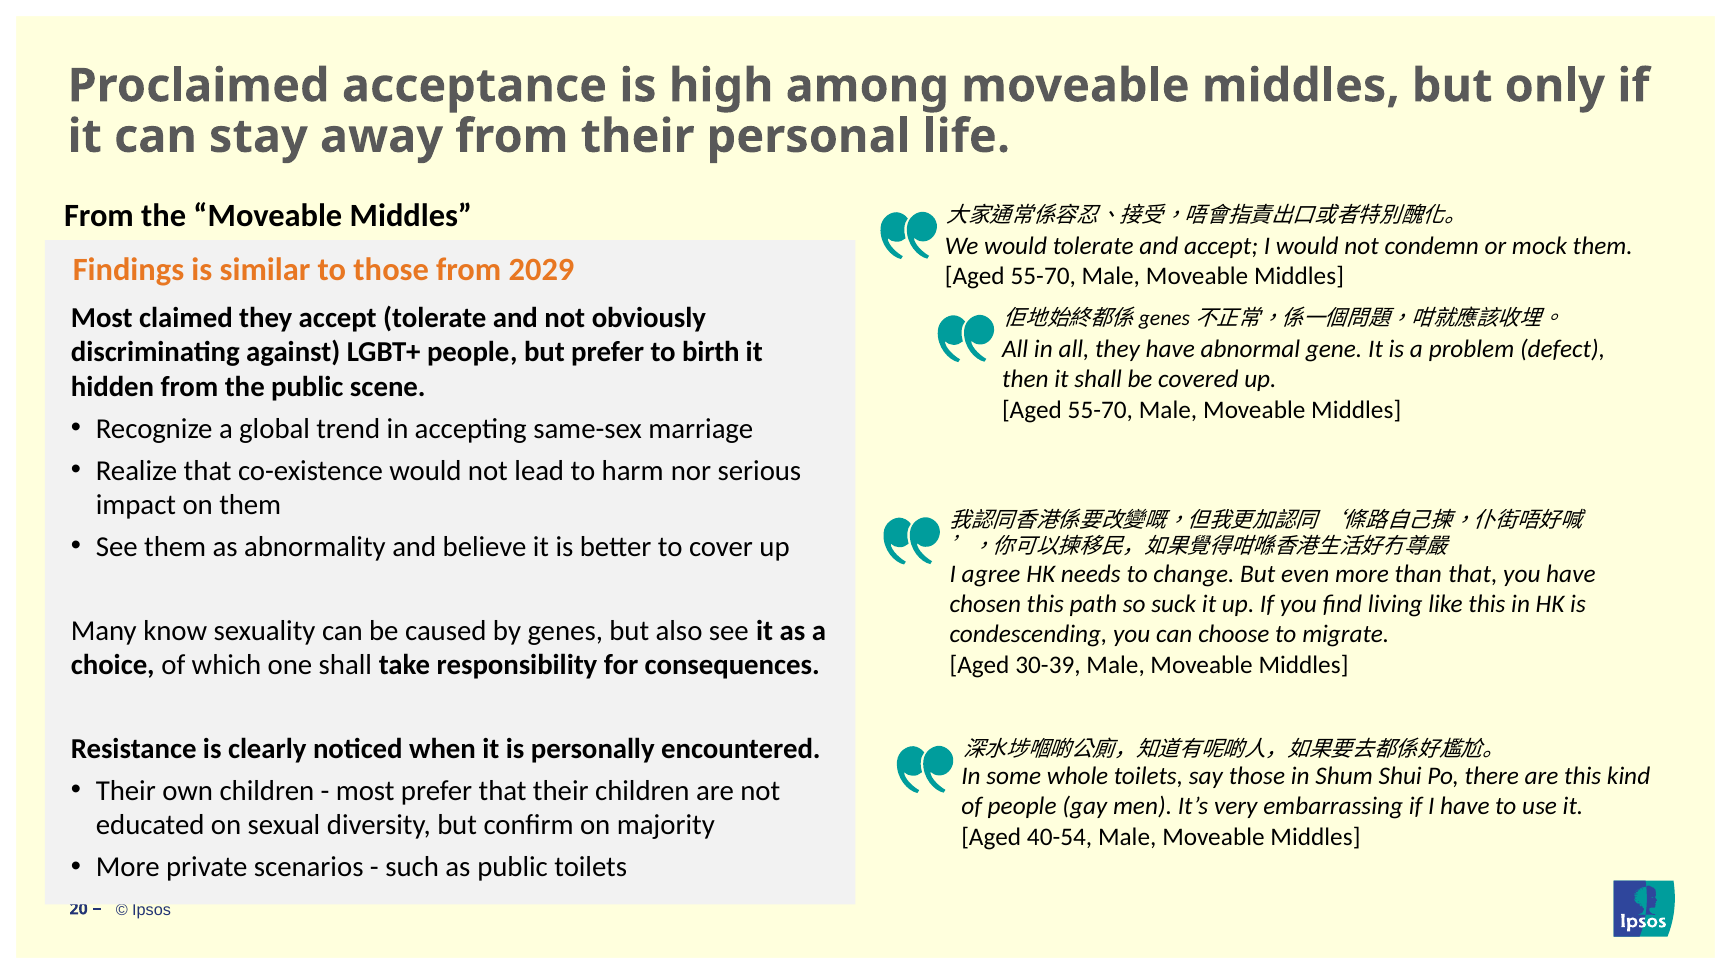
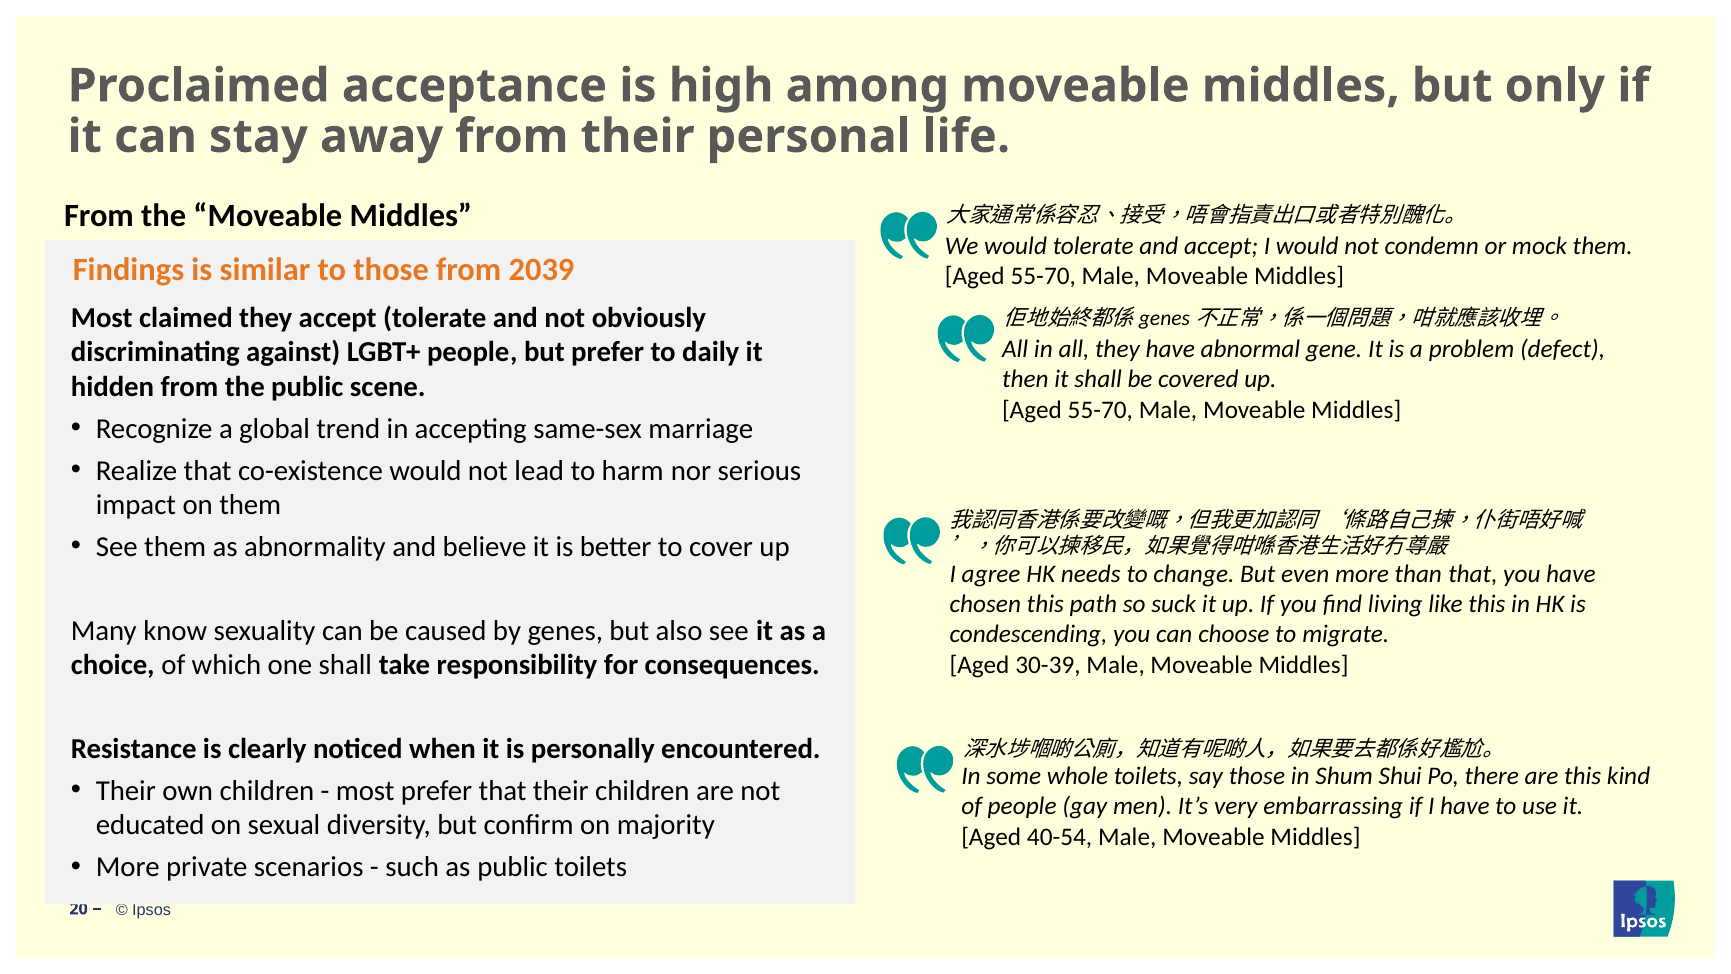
2029: 2029 -> 2039
birth: birth -> daily
